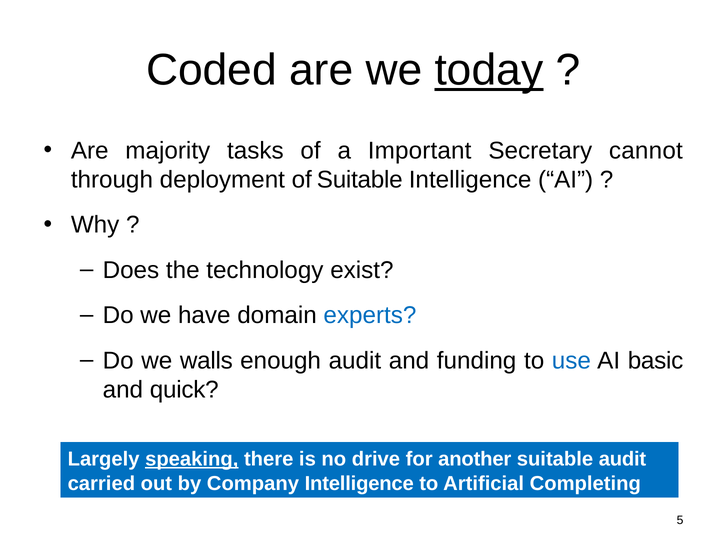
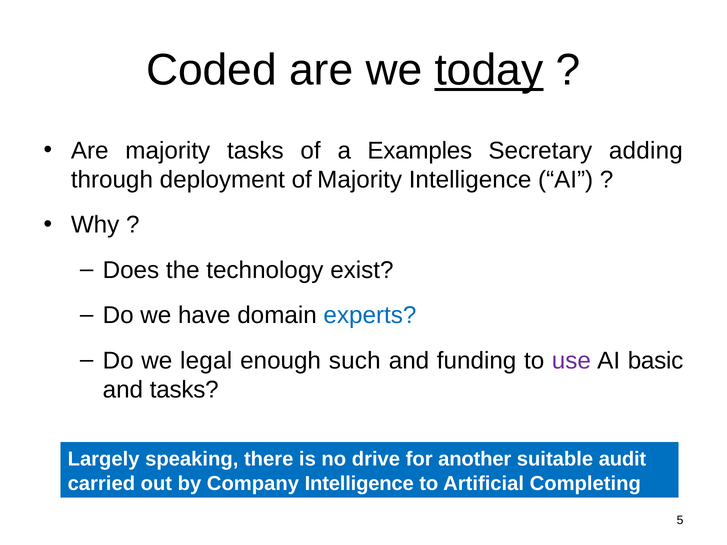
Important: Important -> Examples
cannot: cannot -> adding
of Suitable: Suitable -> Majority
walls: walls -> legal
enough audit: audit -> such
use colour: blue -> purple
and quick: quick -> tasks
speaking underline: present -> none
